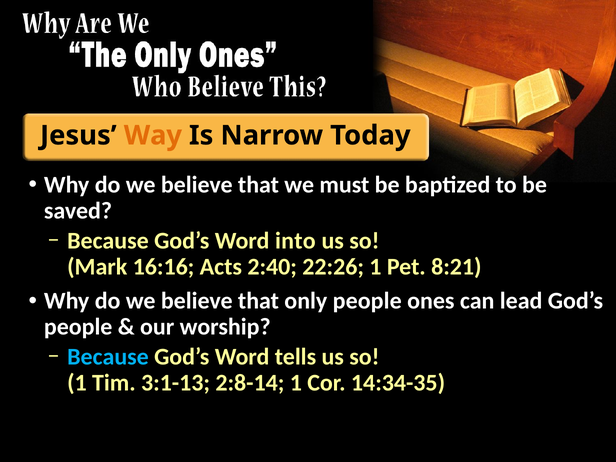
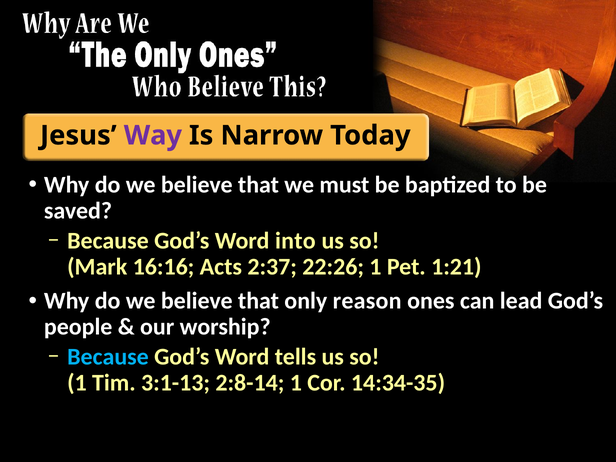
Way colour: orange -> purple
2:40: 2:40 -> 2:37
8:21: 8:21 -> 1:21
only people: people -> reason
